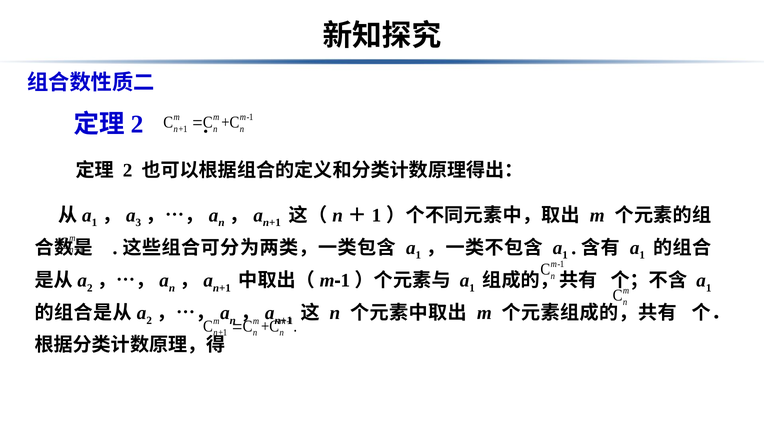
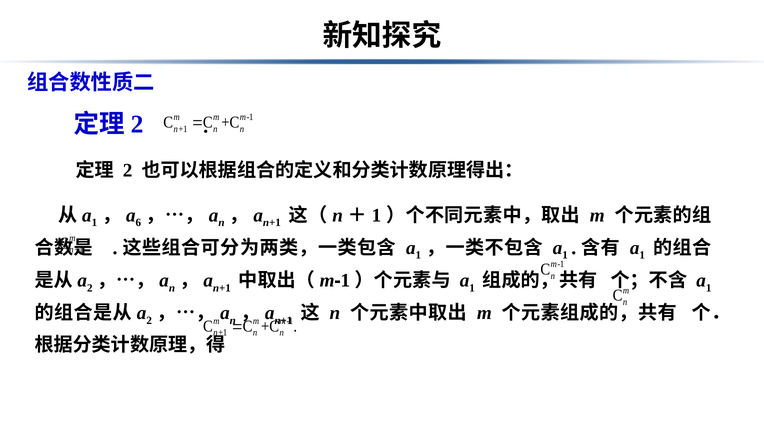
3: 3 -> 6
